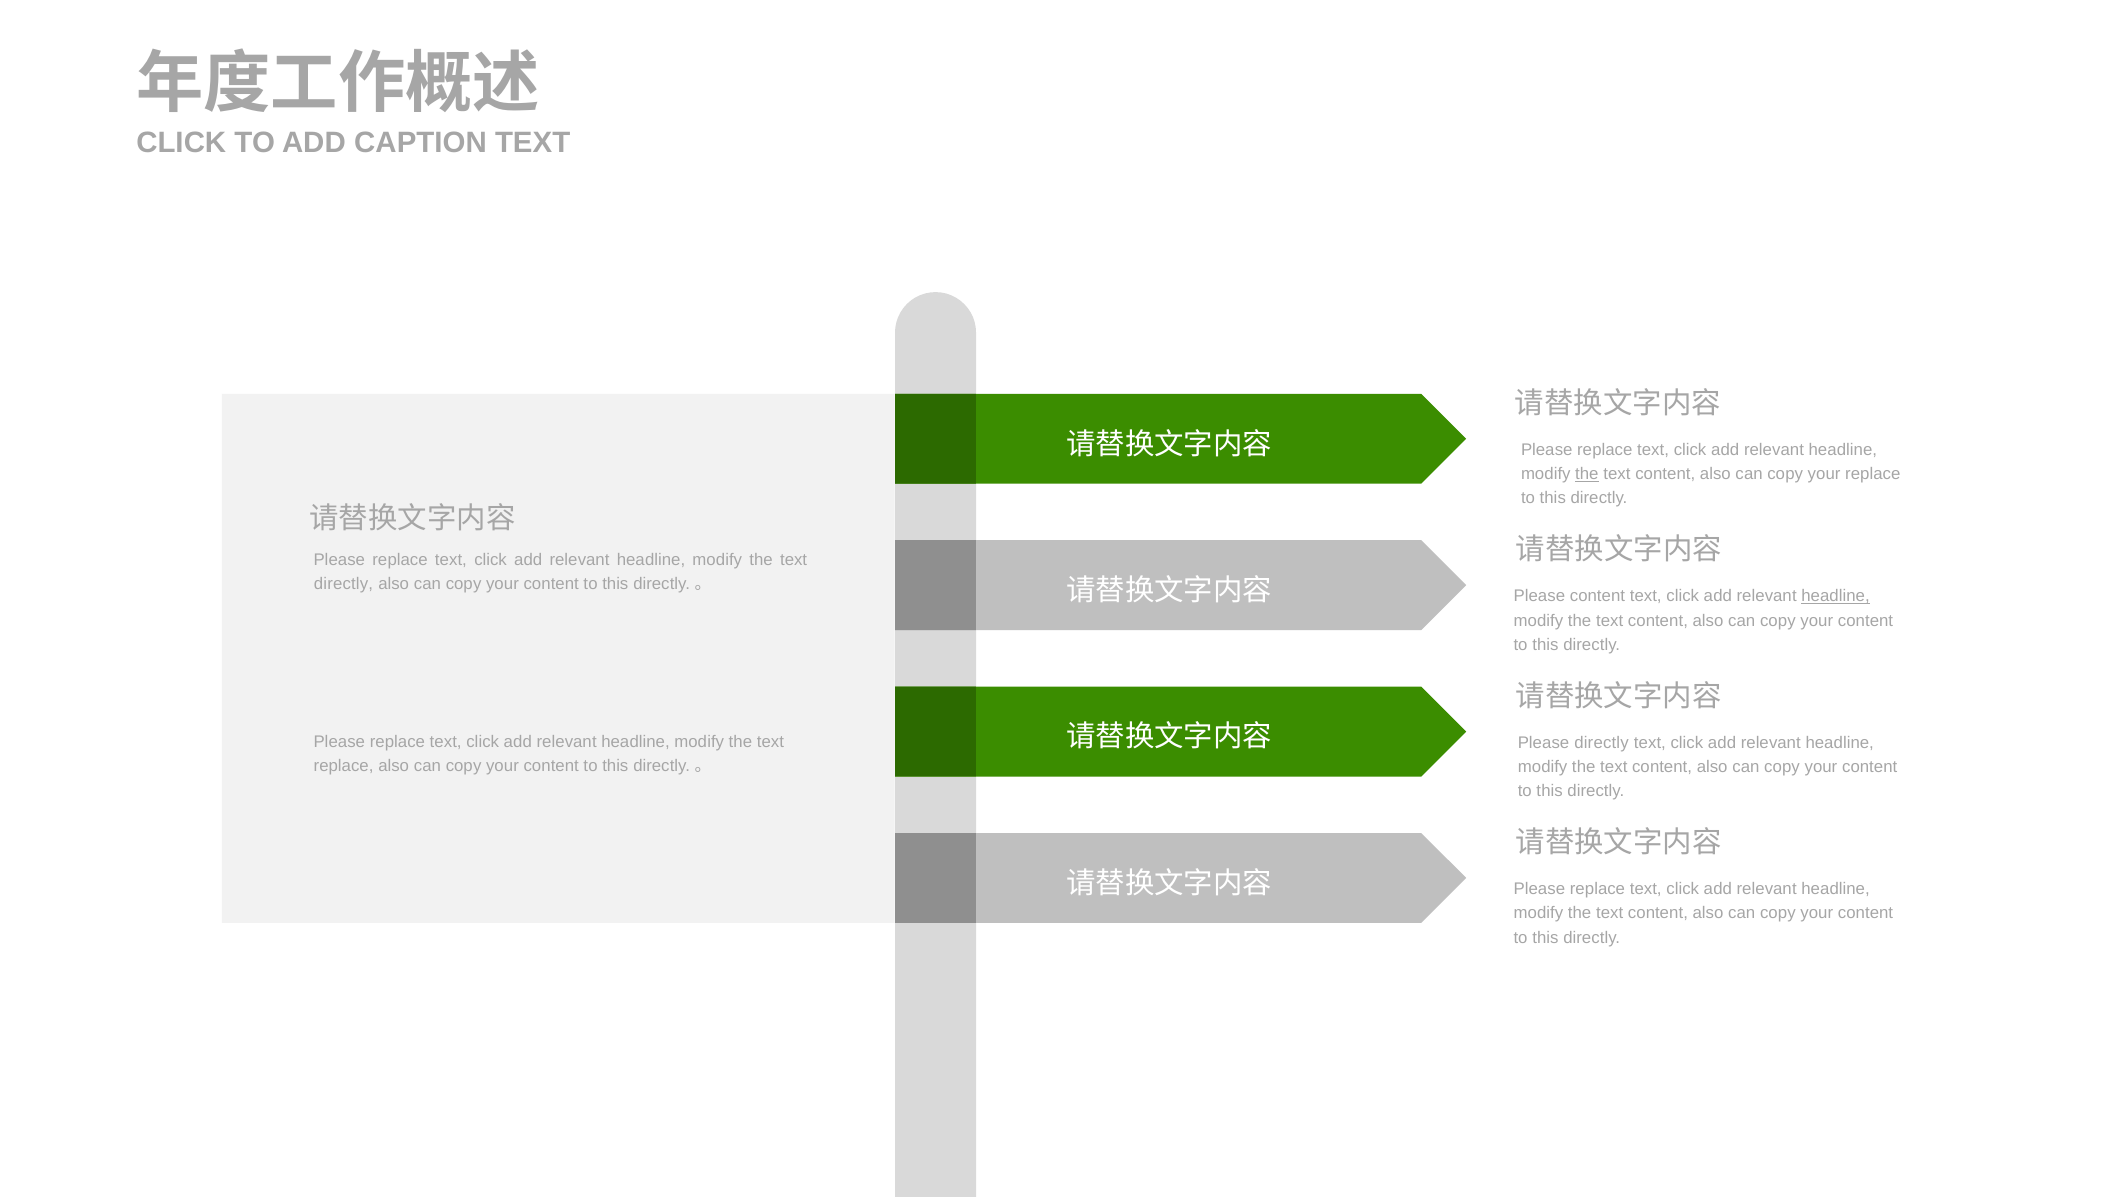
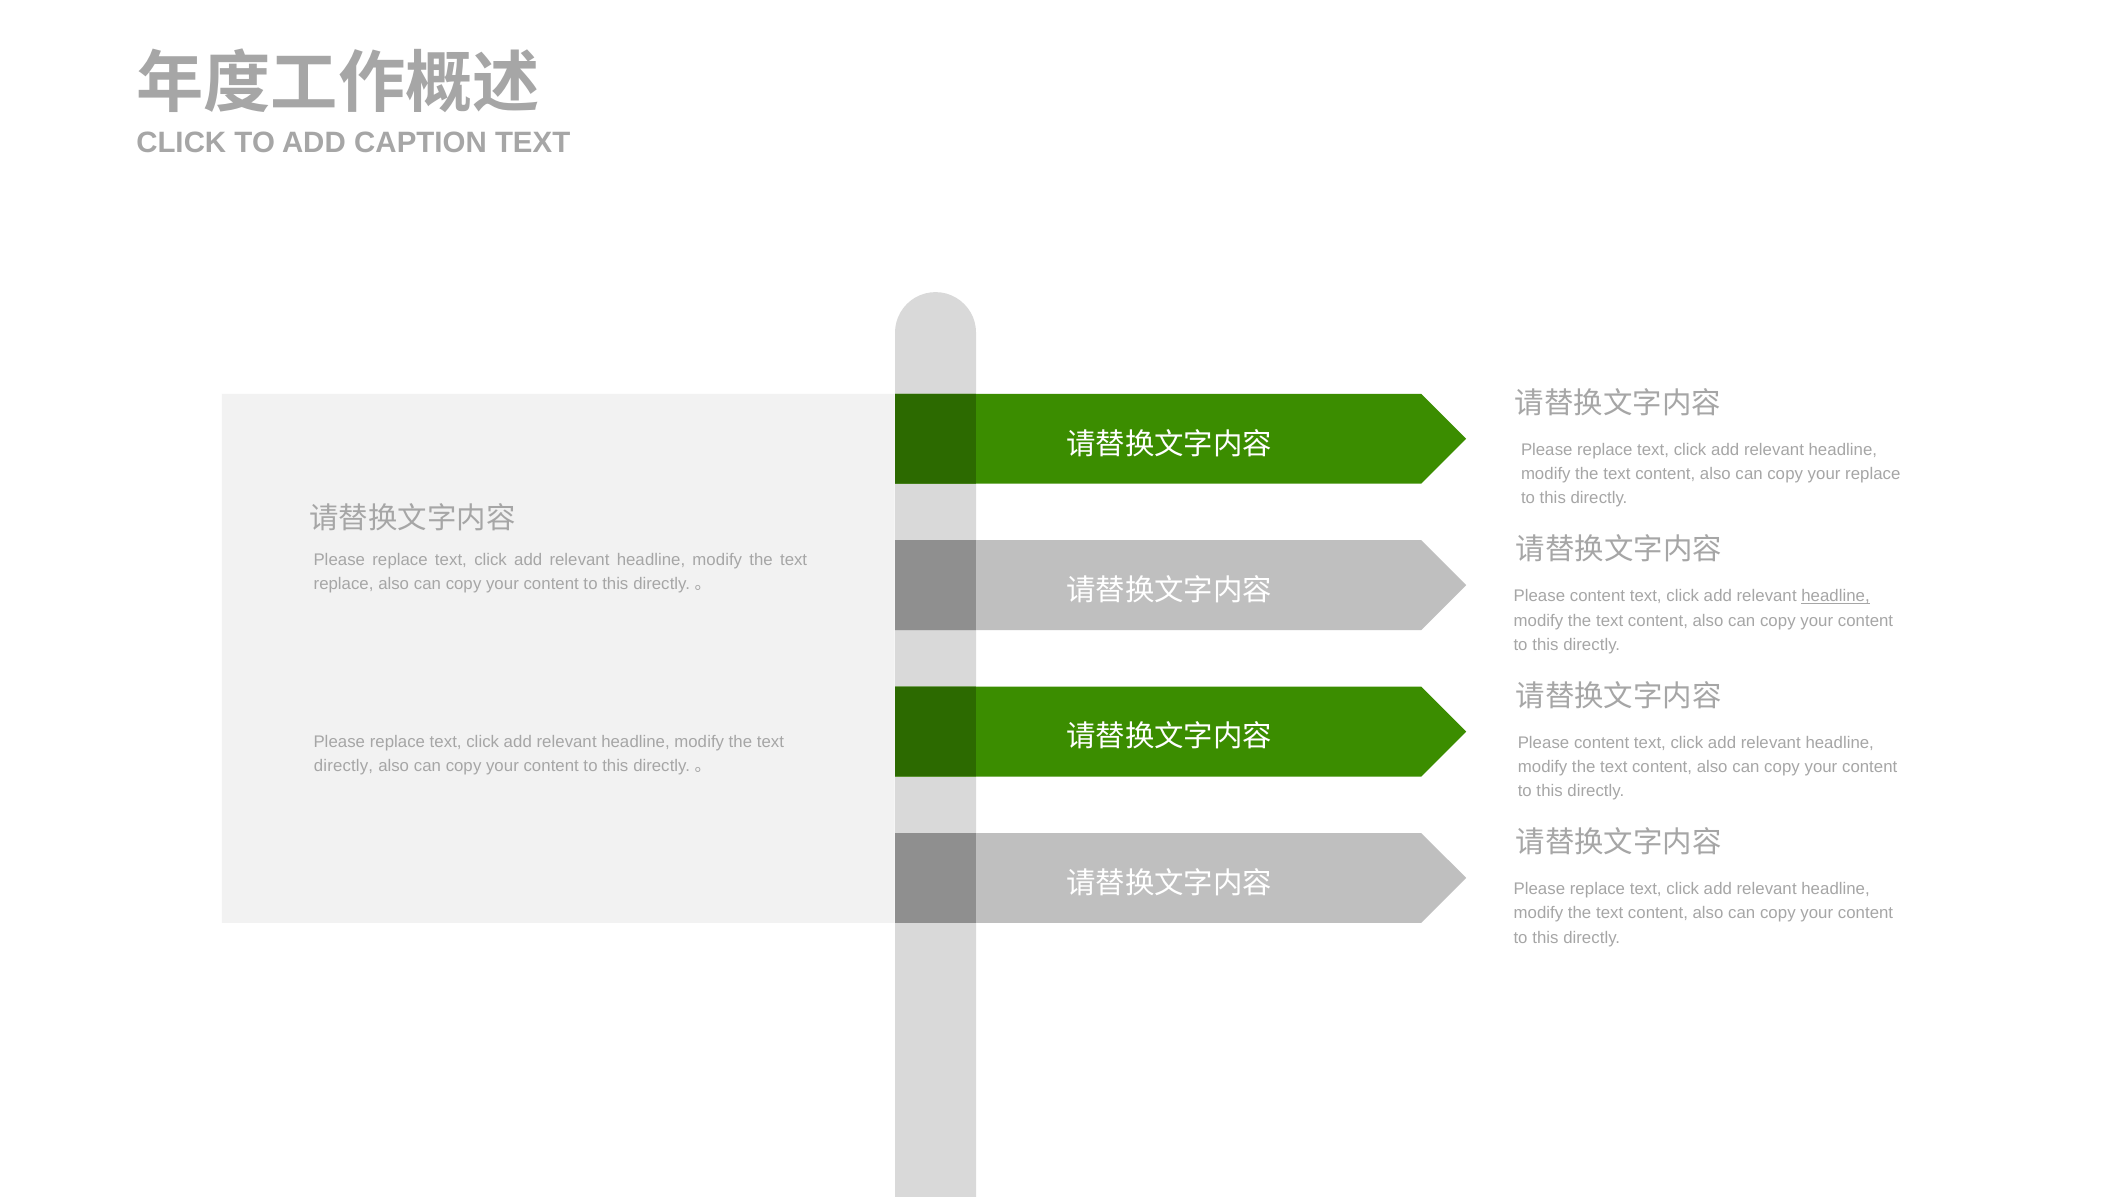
the at (1587, 474) underline: present -> none
directly at (343, 584): directly -> replace
directly at (1602, 743): directly -> content
replace at (344, 766): replace -> directly
